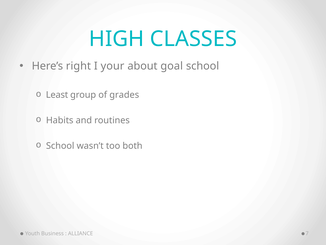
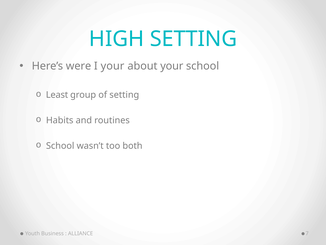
HIGH CLASSES: CLASSES -> SETTING
right: right -> were
about goal: goal -> your
of grades: grades -> setting
